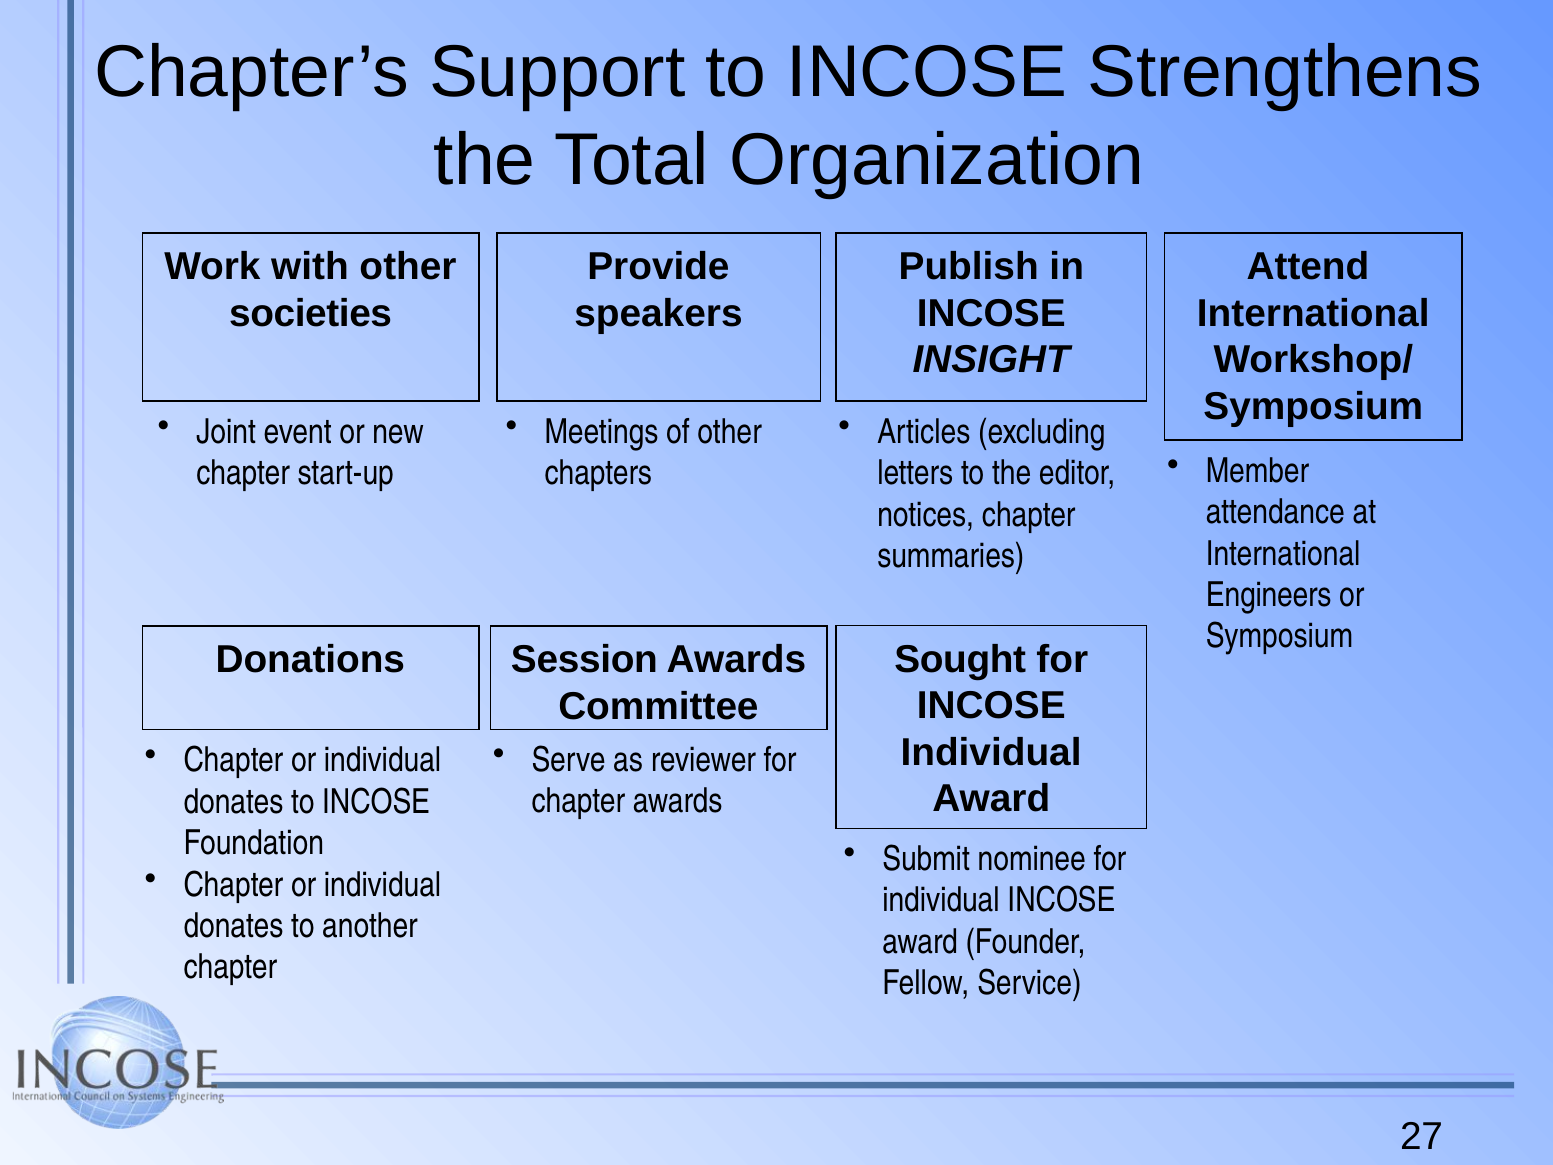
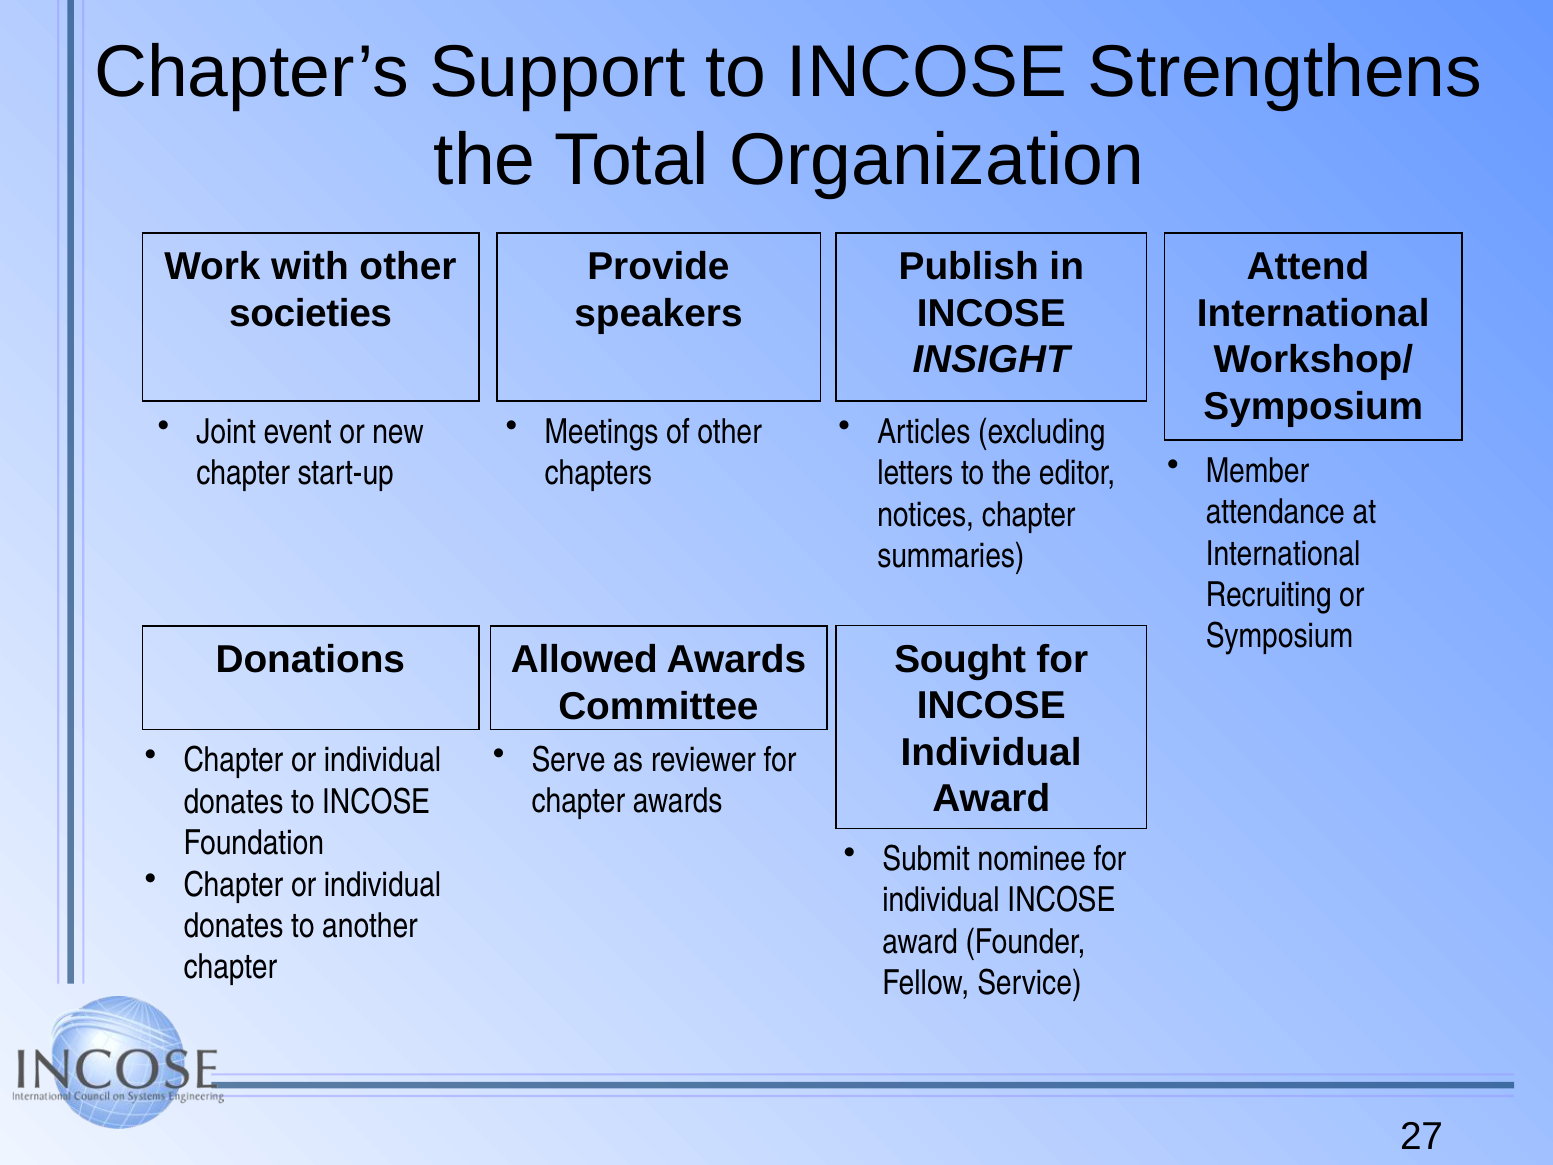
Engineers: Engineers -> Recruiting
Session: Session -> Allowed
